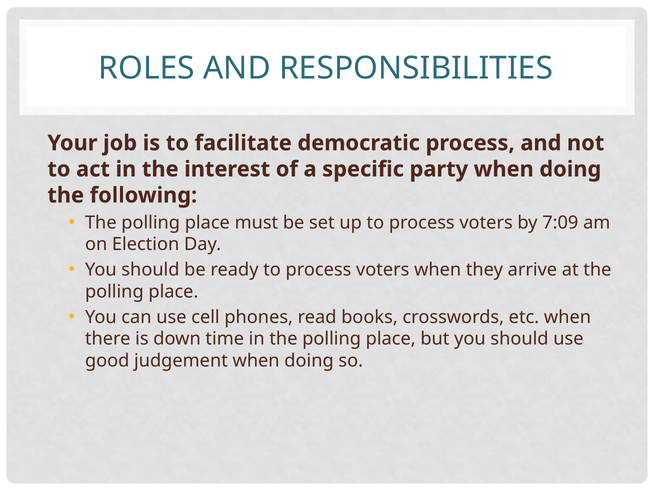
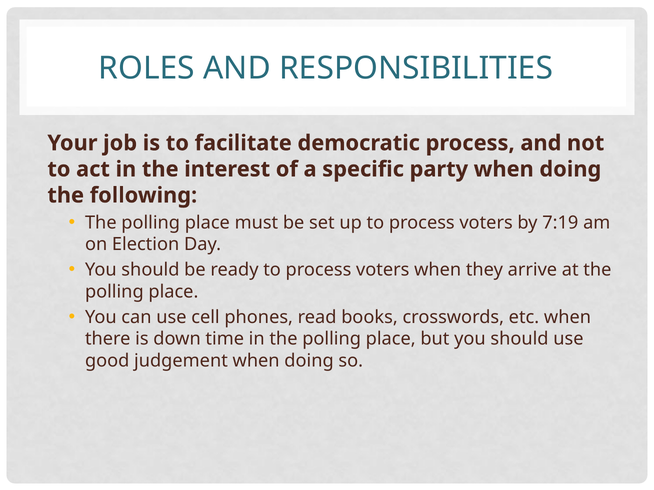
7:09: 7:09 -> 7:19
